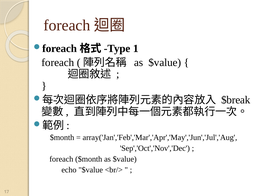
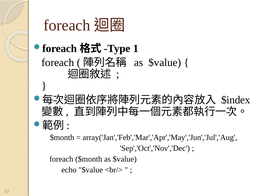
$break: $break -> $index
